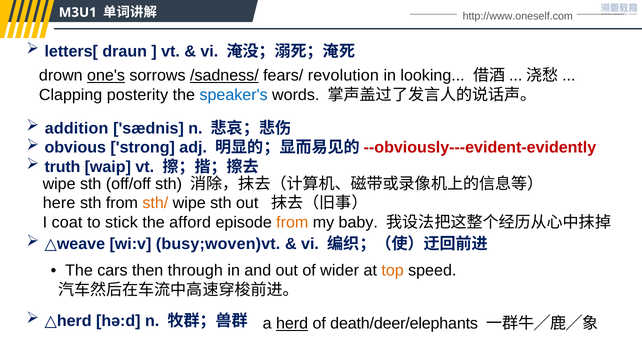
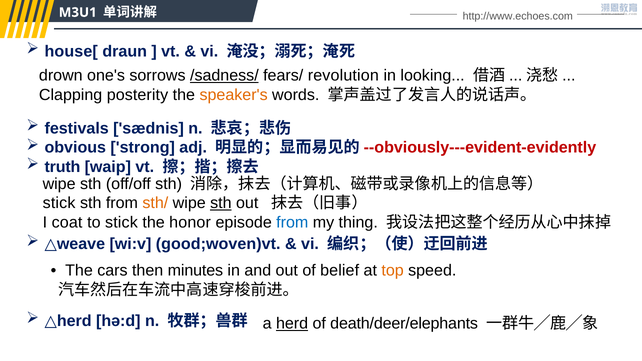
http://www.oneself.com: http://www.oneself.com -> http://www.echoes.com
letters[: letters[ -> house[
one's underline: present -> none
speaker's colour: blue -> orange
addition: addition -> festivals
here at (59, 203): here -> stick
sth at (221, 203) underline: none -> present
afford: afford -> honor
from at (292, 223) colour: orange -> blue
baby: baby -> thing
busy;woven)vt: busy;woven)vt -> good;woven)vt
through: through -> minutes
wider: wider -> belief
